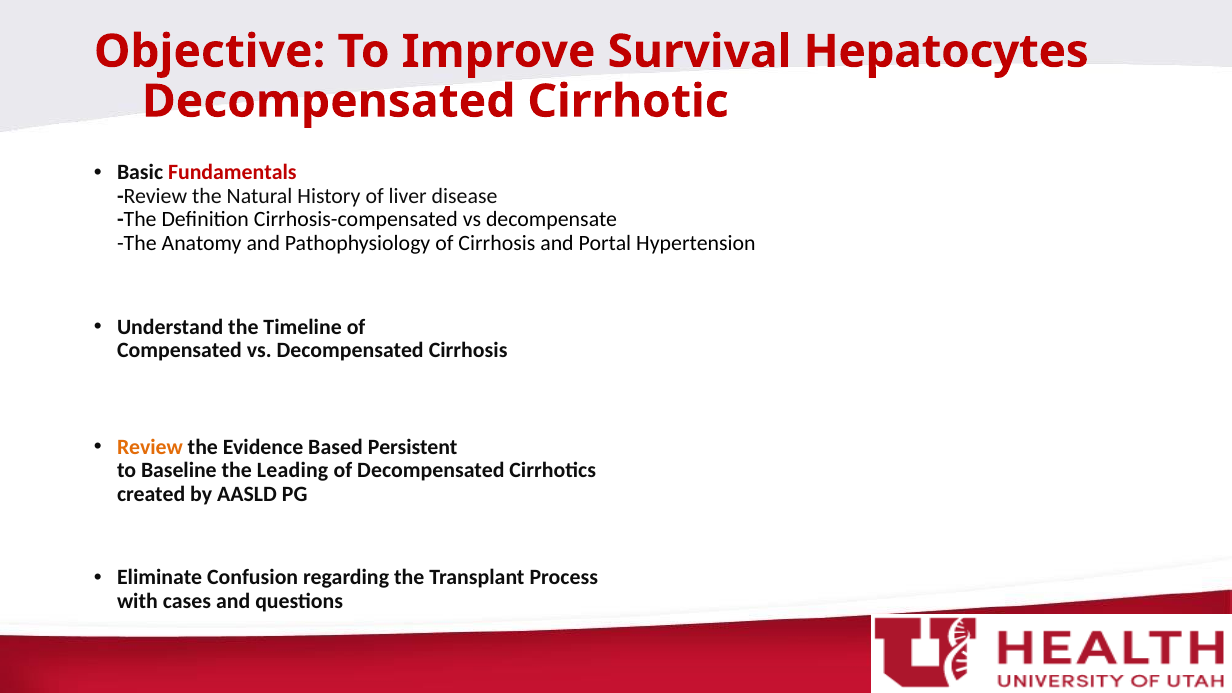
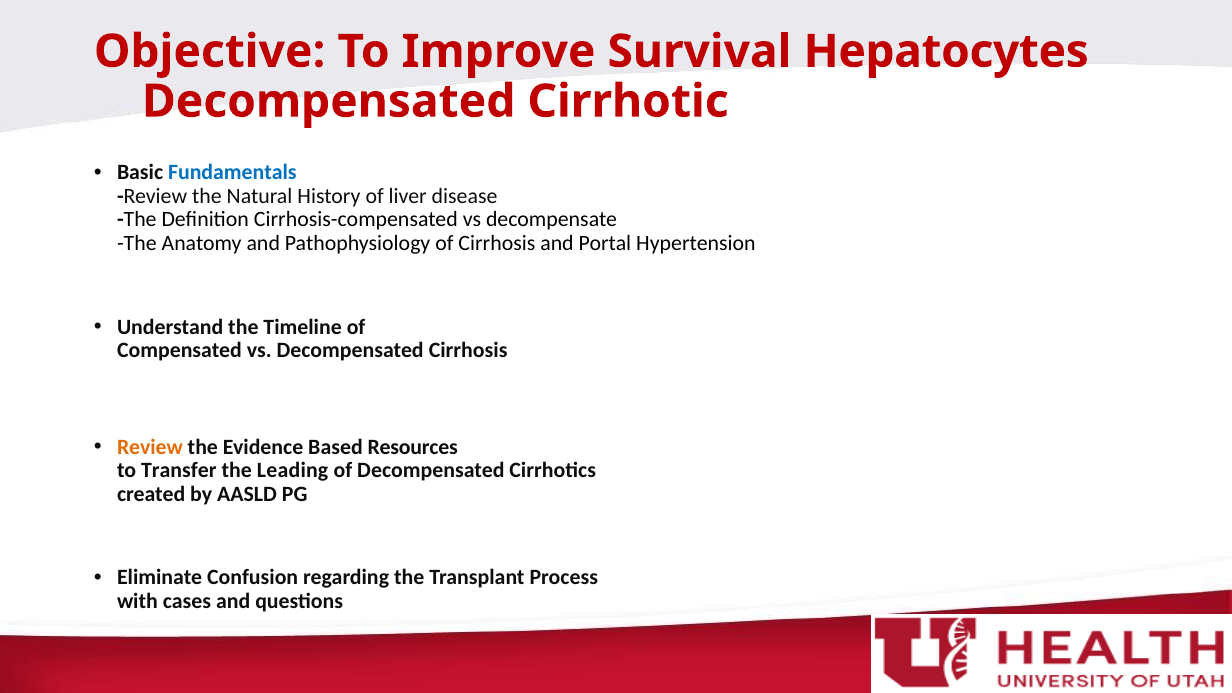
Fundamentals colour: red -> blue
Persistent: Persistent -> Resources
Baseline: Baseline -> Transfer
